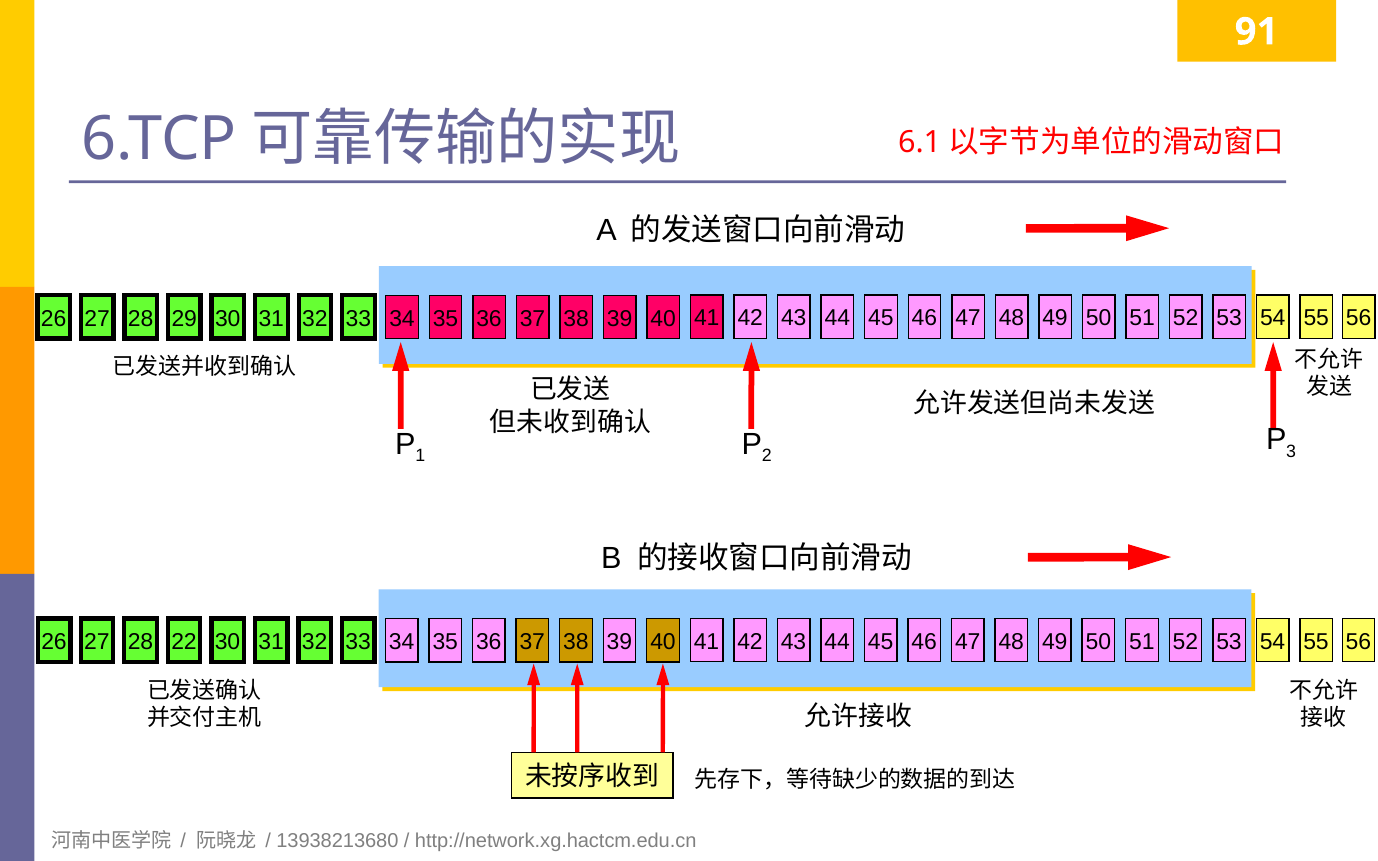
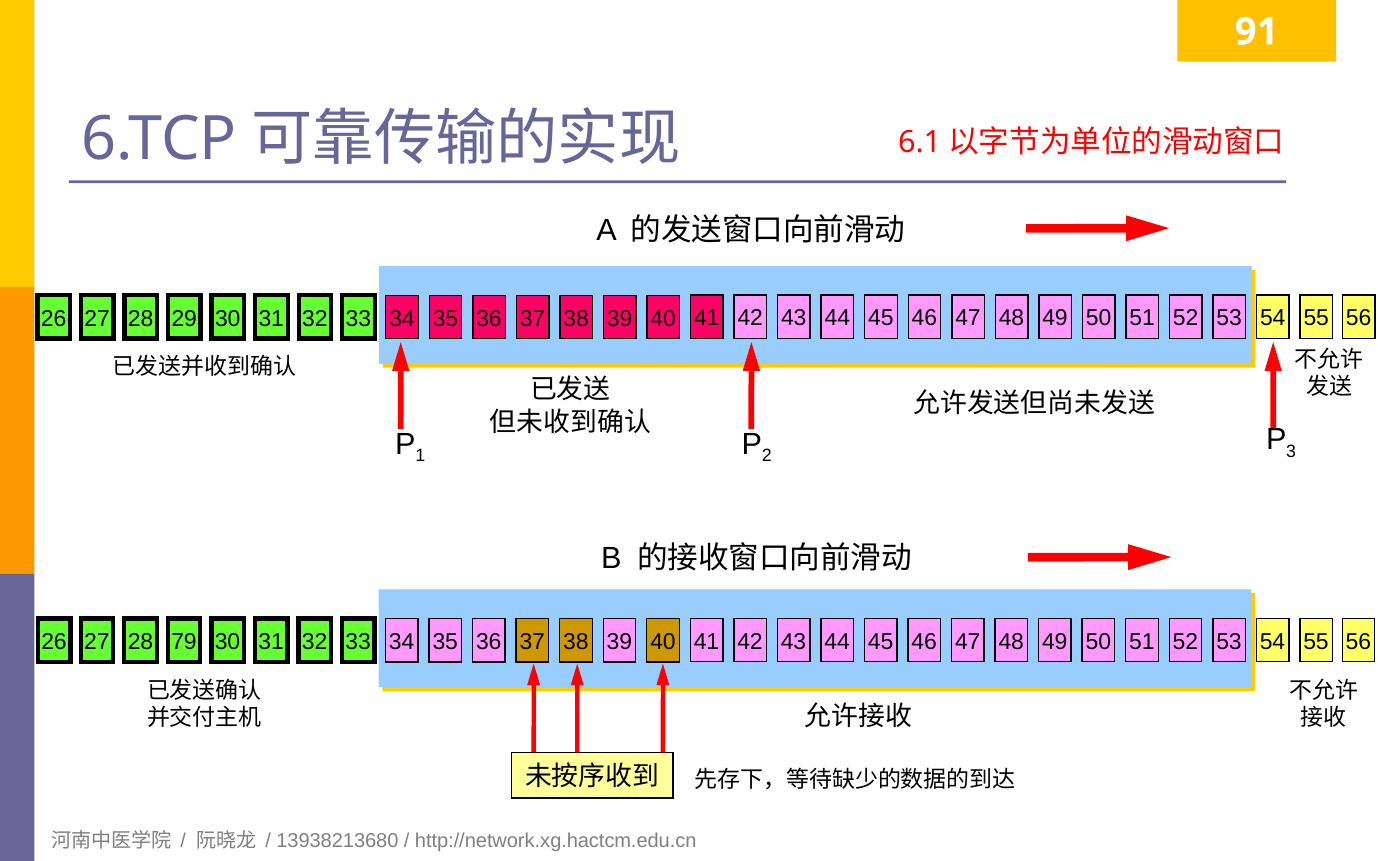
22: 22 -> 79
